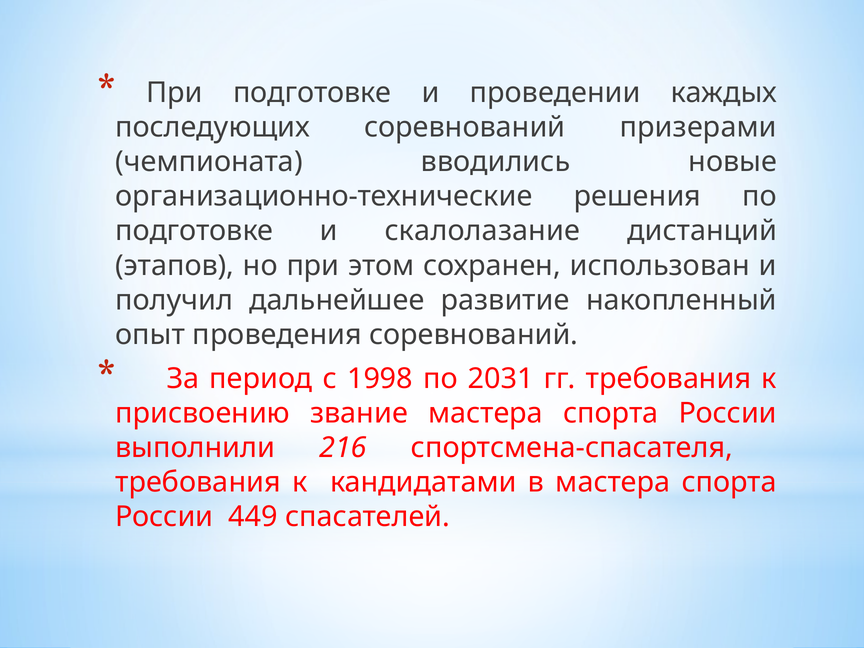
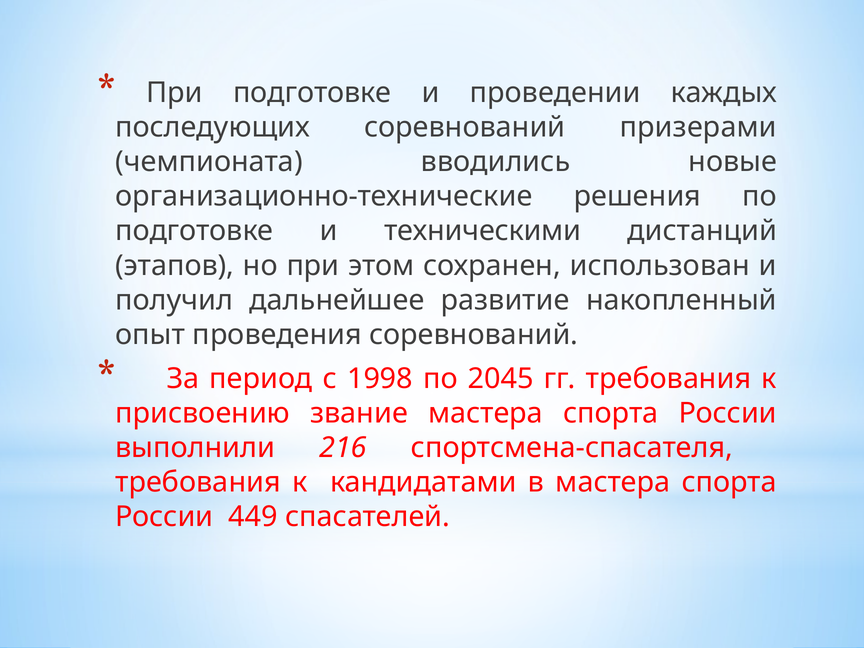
скалолазание: скалолазание -> техническими
2031: 2031 -> 2045
